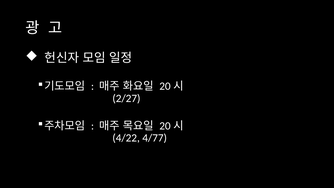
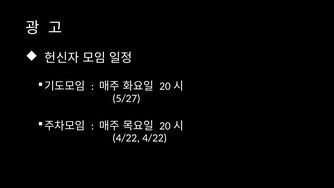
2/27: 2/27 -> 5/27
4/22 4/77: 4/77 -> 4/22
